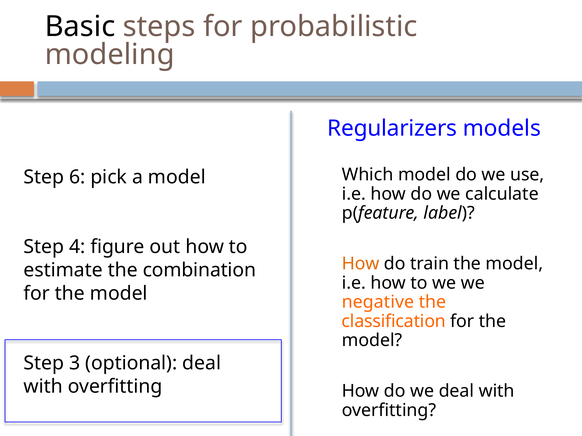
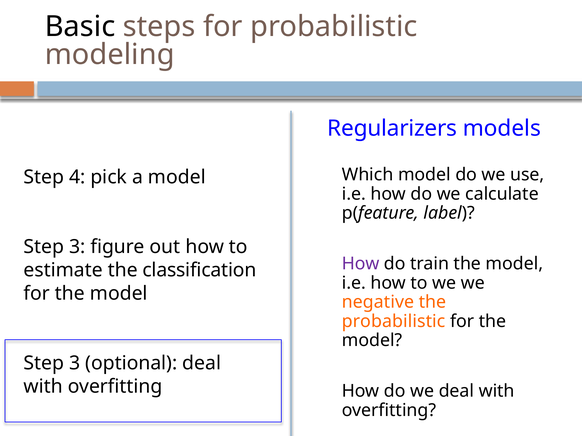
6: 6 -> 4
4 at (77, 247): 4 -> 3
How at (361, 264) colour: orange -> purple
combination: combination -> classification
classification at (394, 322): classification -> probabilistic
